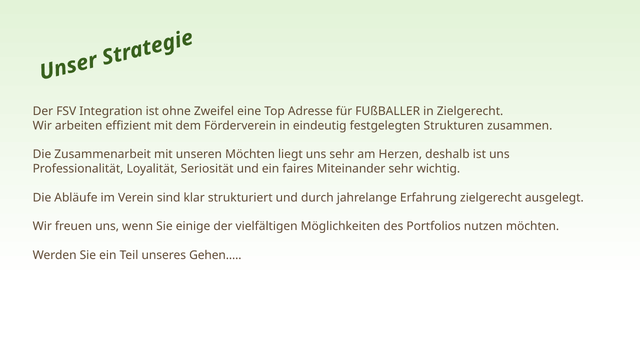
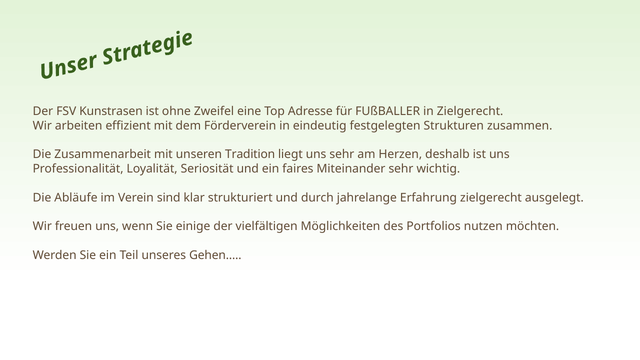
Integration: Integration -> Kunstrasen
unseren Möchten: Möchten -> Tradition
